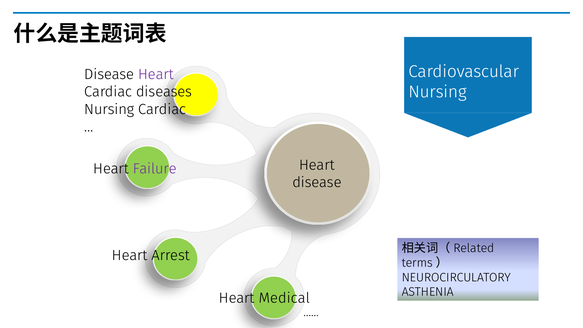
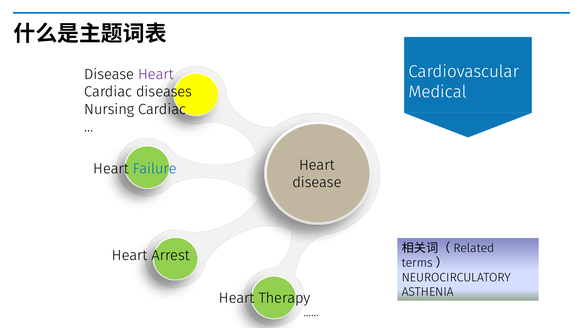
Nursing at (438, 92): Nursing -> Medical
Failure colour: purple -> blue
Medical: Medical -> Therapy
